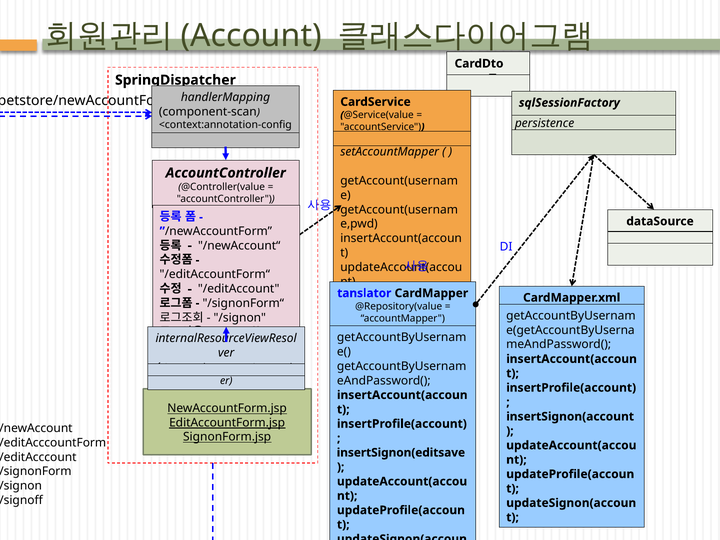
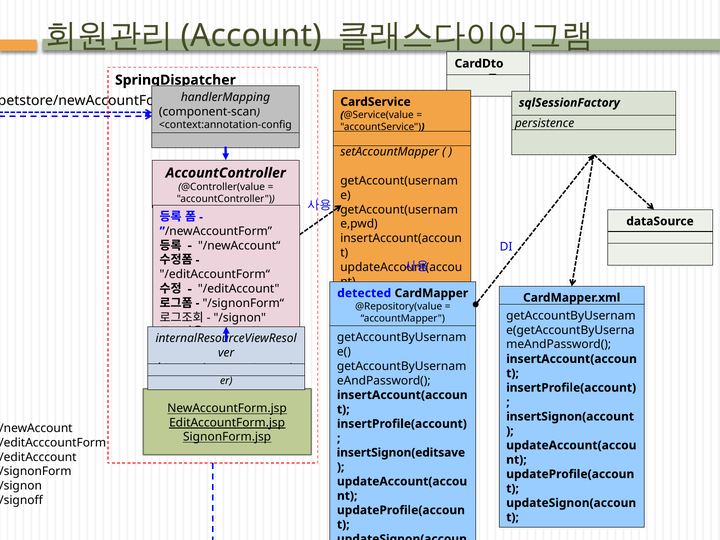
tanslator: tanslator -> detected
